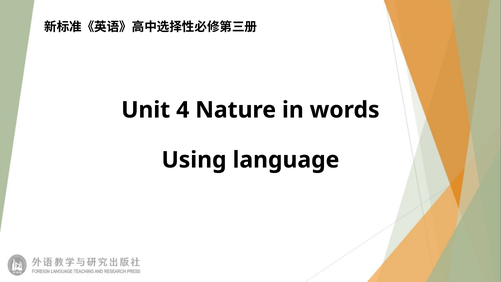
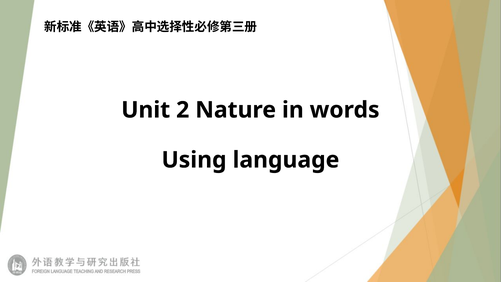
4: 4 -> 2
